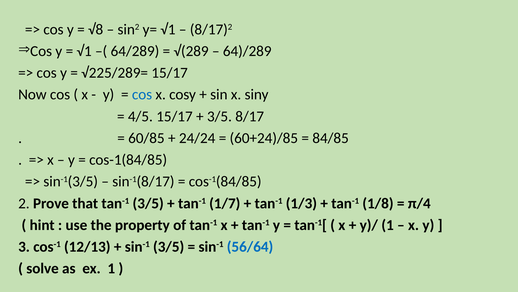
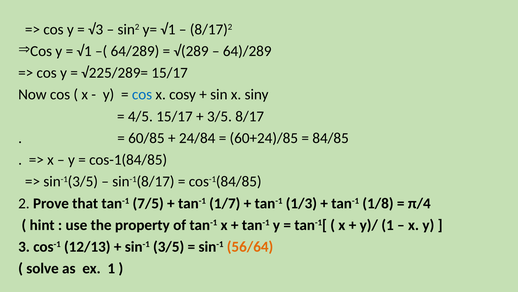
√8: √8 -> √3
24/24: 24/24 -> 24/84
tan-1 3/5: 3/5 -> 7/5
56/64 colour: blue -> orange
